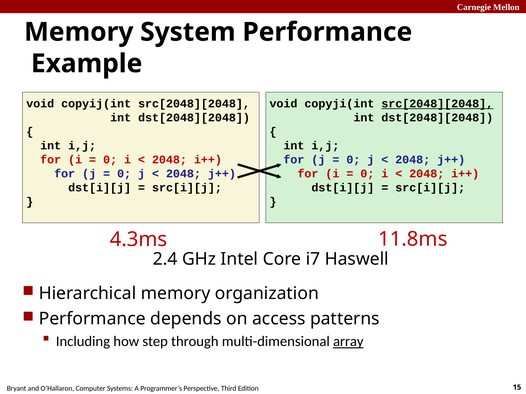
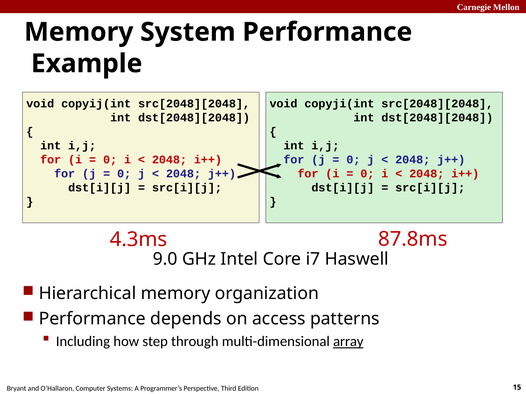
src[2048][2048 at (437, 104) underline: present -> none
11.8ms: 11.8ms -> 87.8ms
2.4: 2.4 -> 9.0
